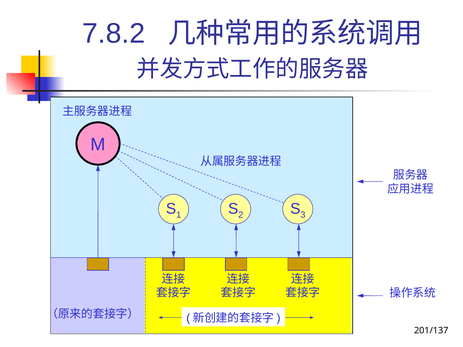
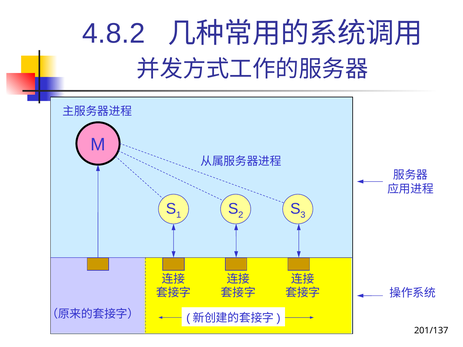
7.8.2: 7.8.2 -> 4.8.2
